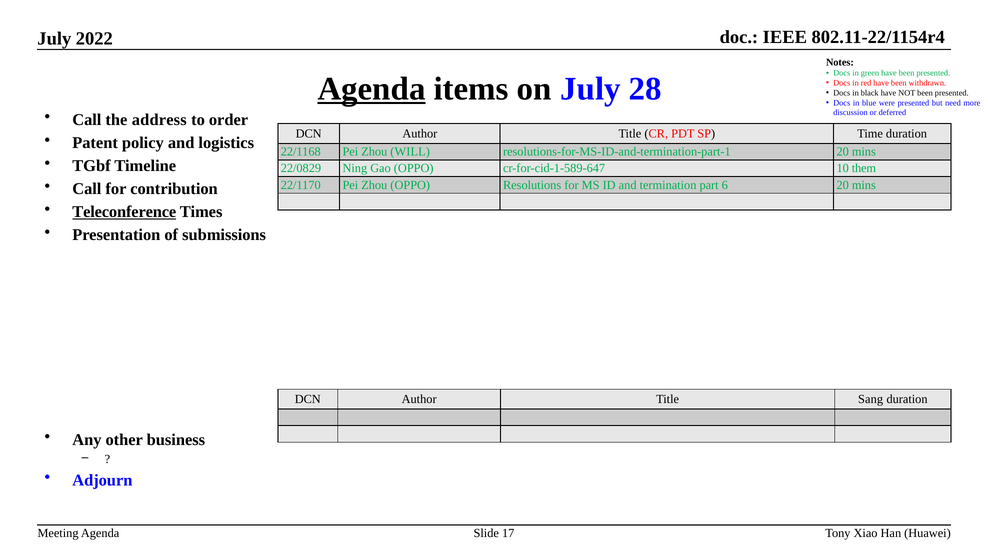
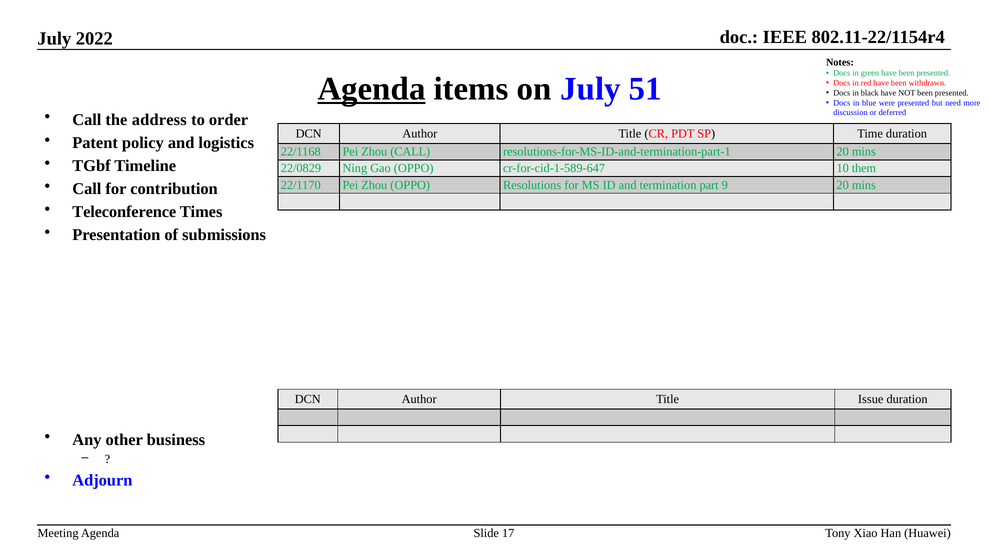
28: 28 -> 51
Zhou WILL: WILL -> CALL
6: 6 -> 9
Teleconference underline: present -> none
Sang: Sang -> Issue
